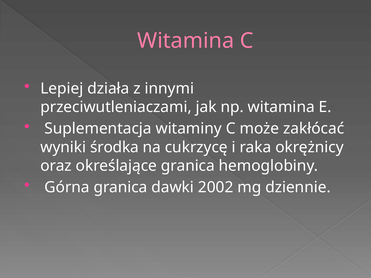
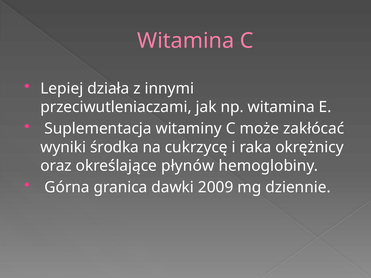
określające granica: granica -> płynów
2002: 2002 -> 2009
